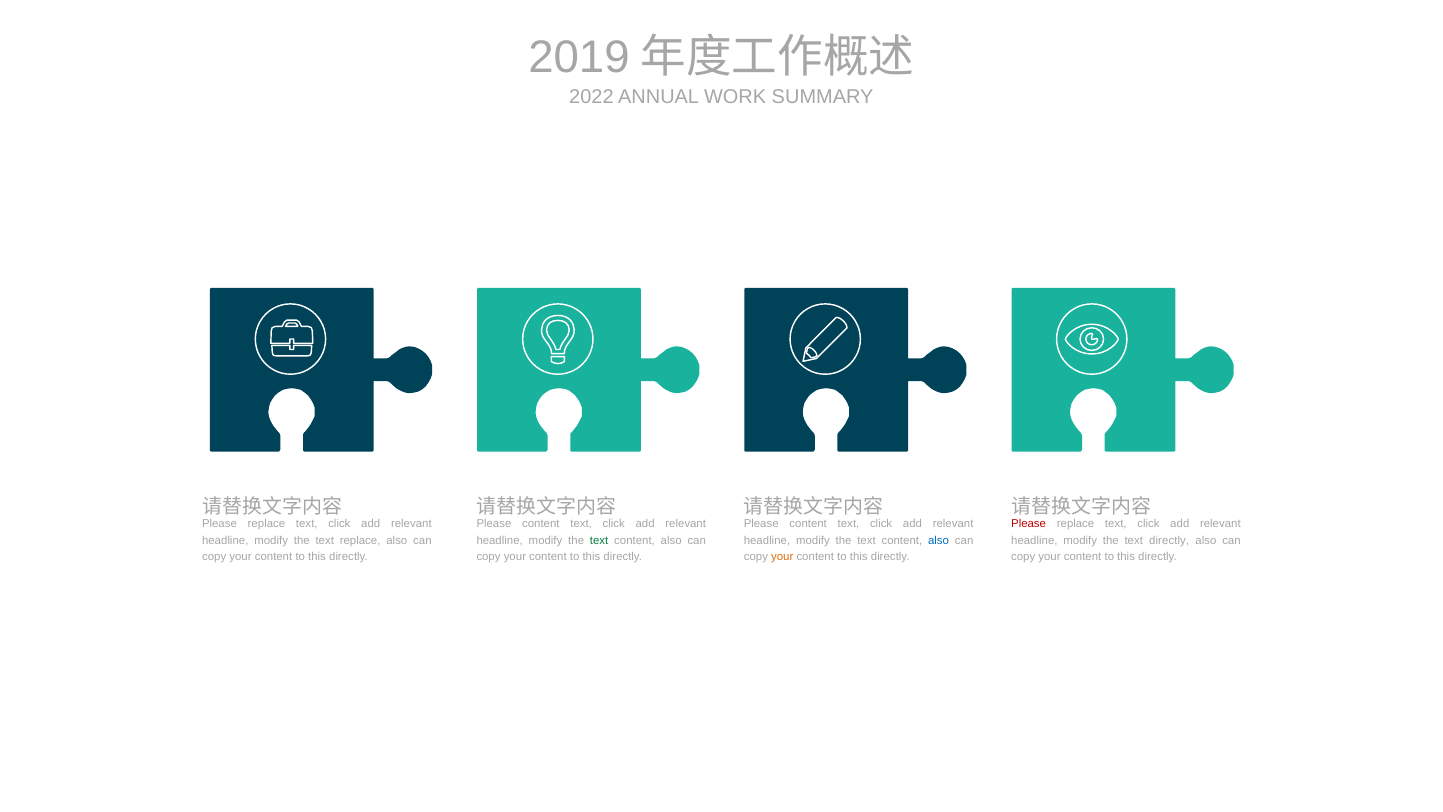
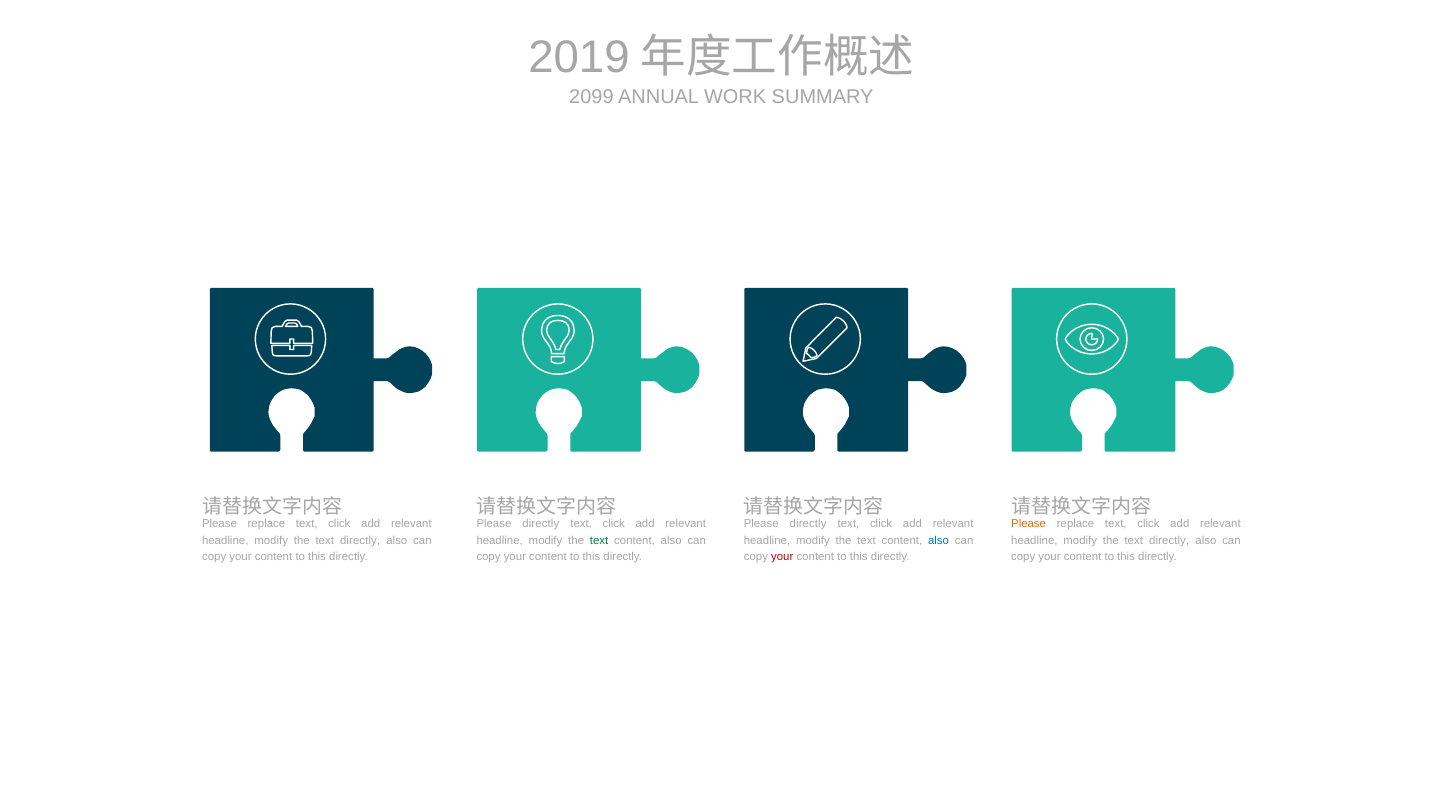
2022: 2022 -> 2099
content at (541, 524): content -> directly
content at (808, 524): content -> directly
Please at (1029, 524) colour: red -> orange
replace at (360, 540): replace -> directly
your at (782, 557) colour: orange -> red
